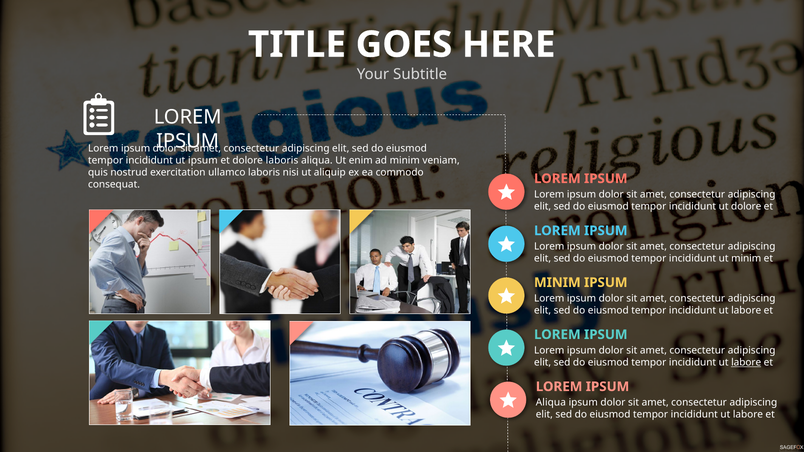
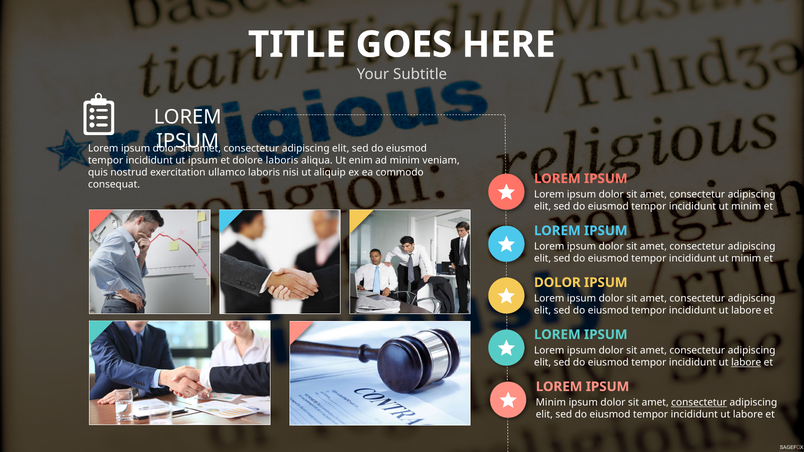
dolore at (746, 207): dolore -> minim
MINIM at (557, 283): MINIM -> DOLOR
Aliqua at (551, 403): Aliqua -> Minim
consectetur at (699, 403) underline: none -> present
